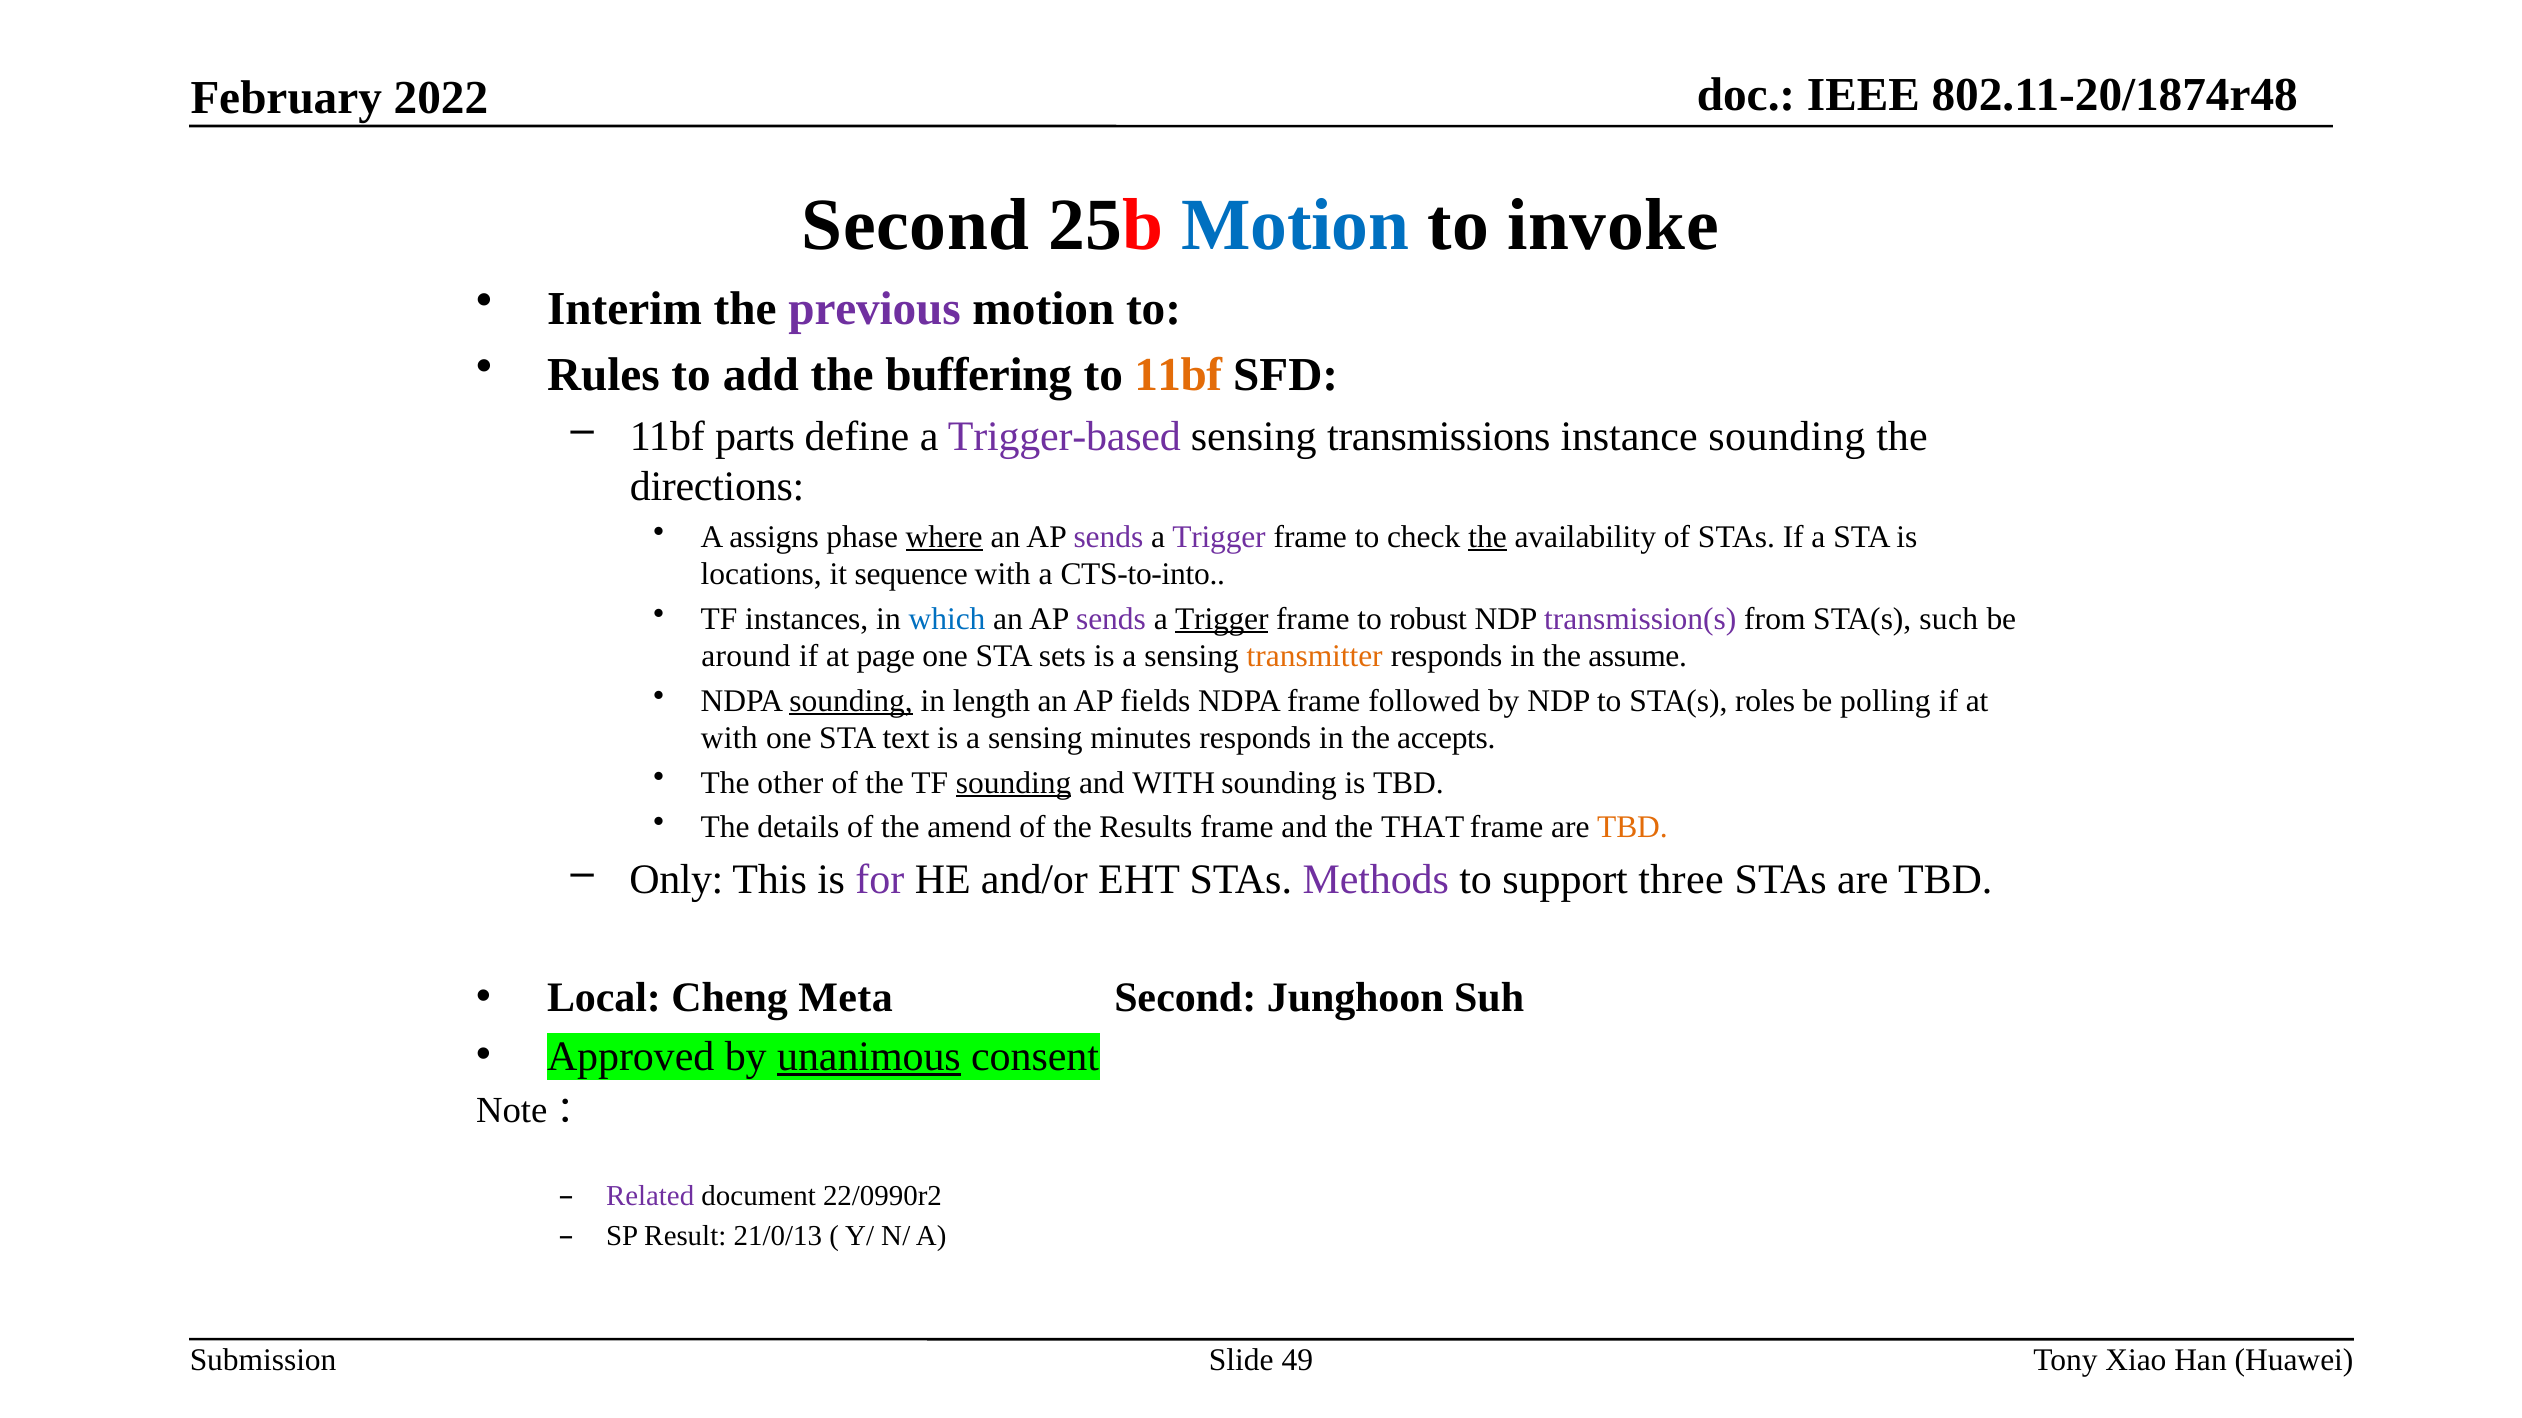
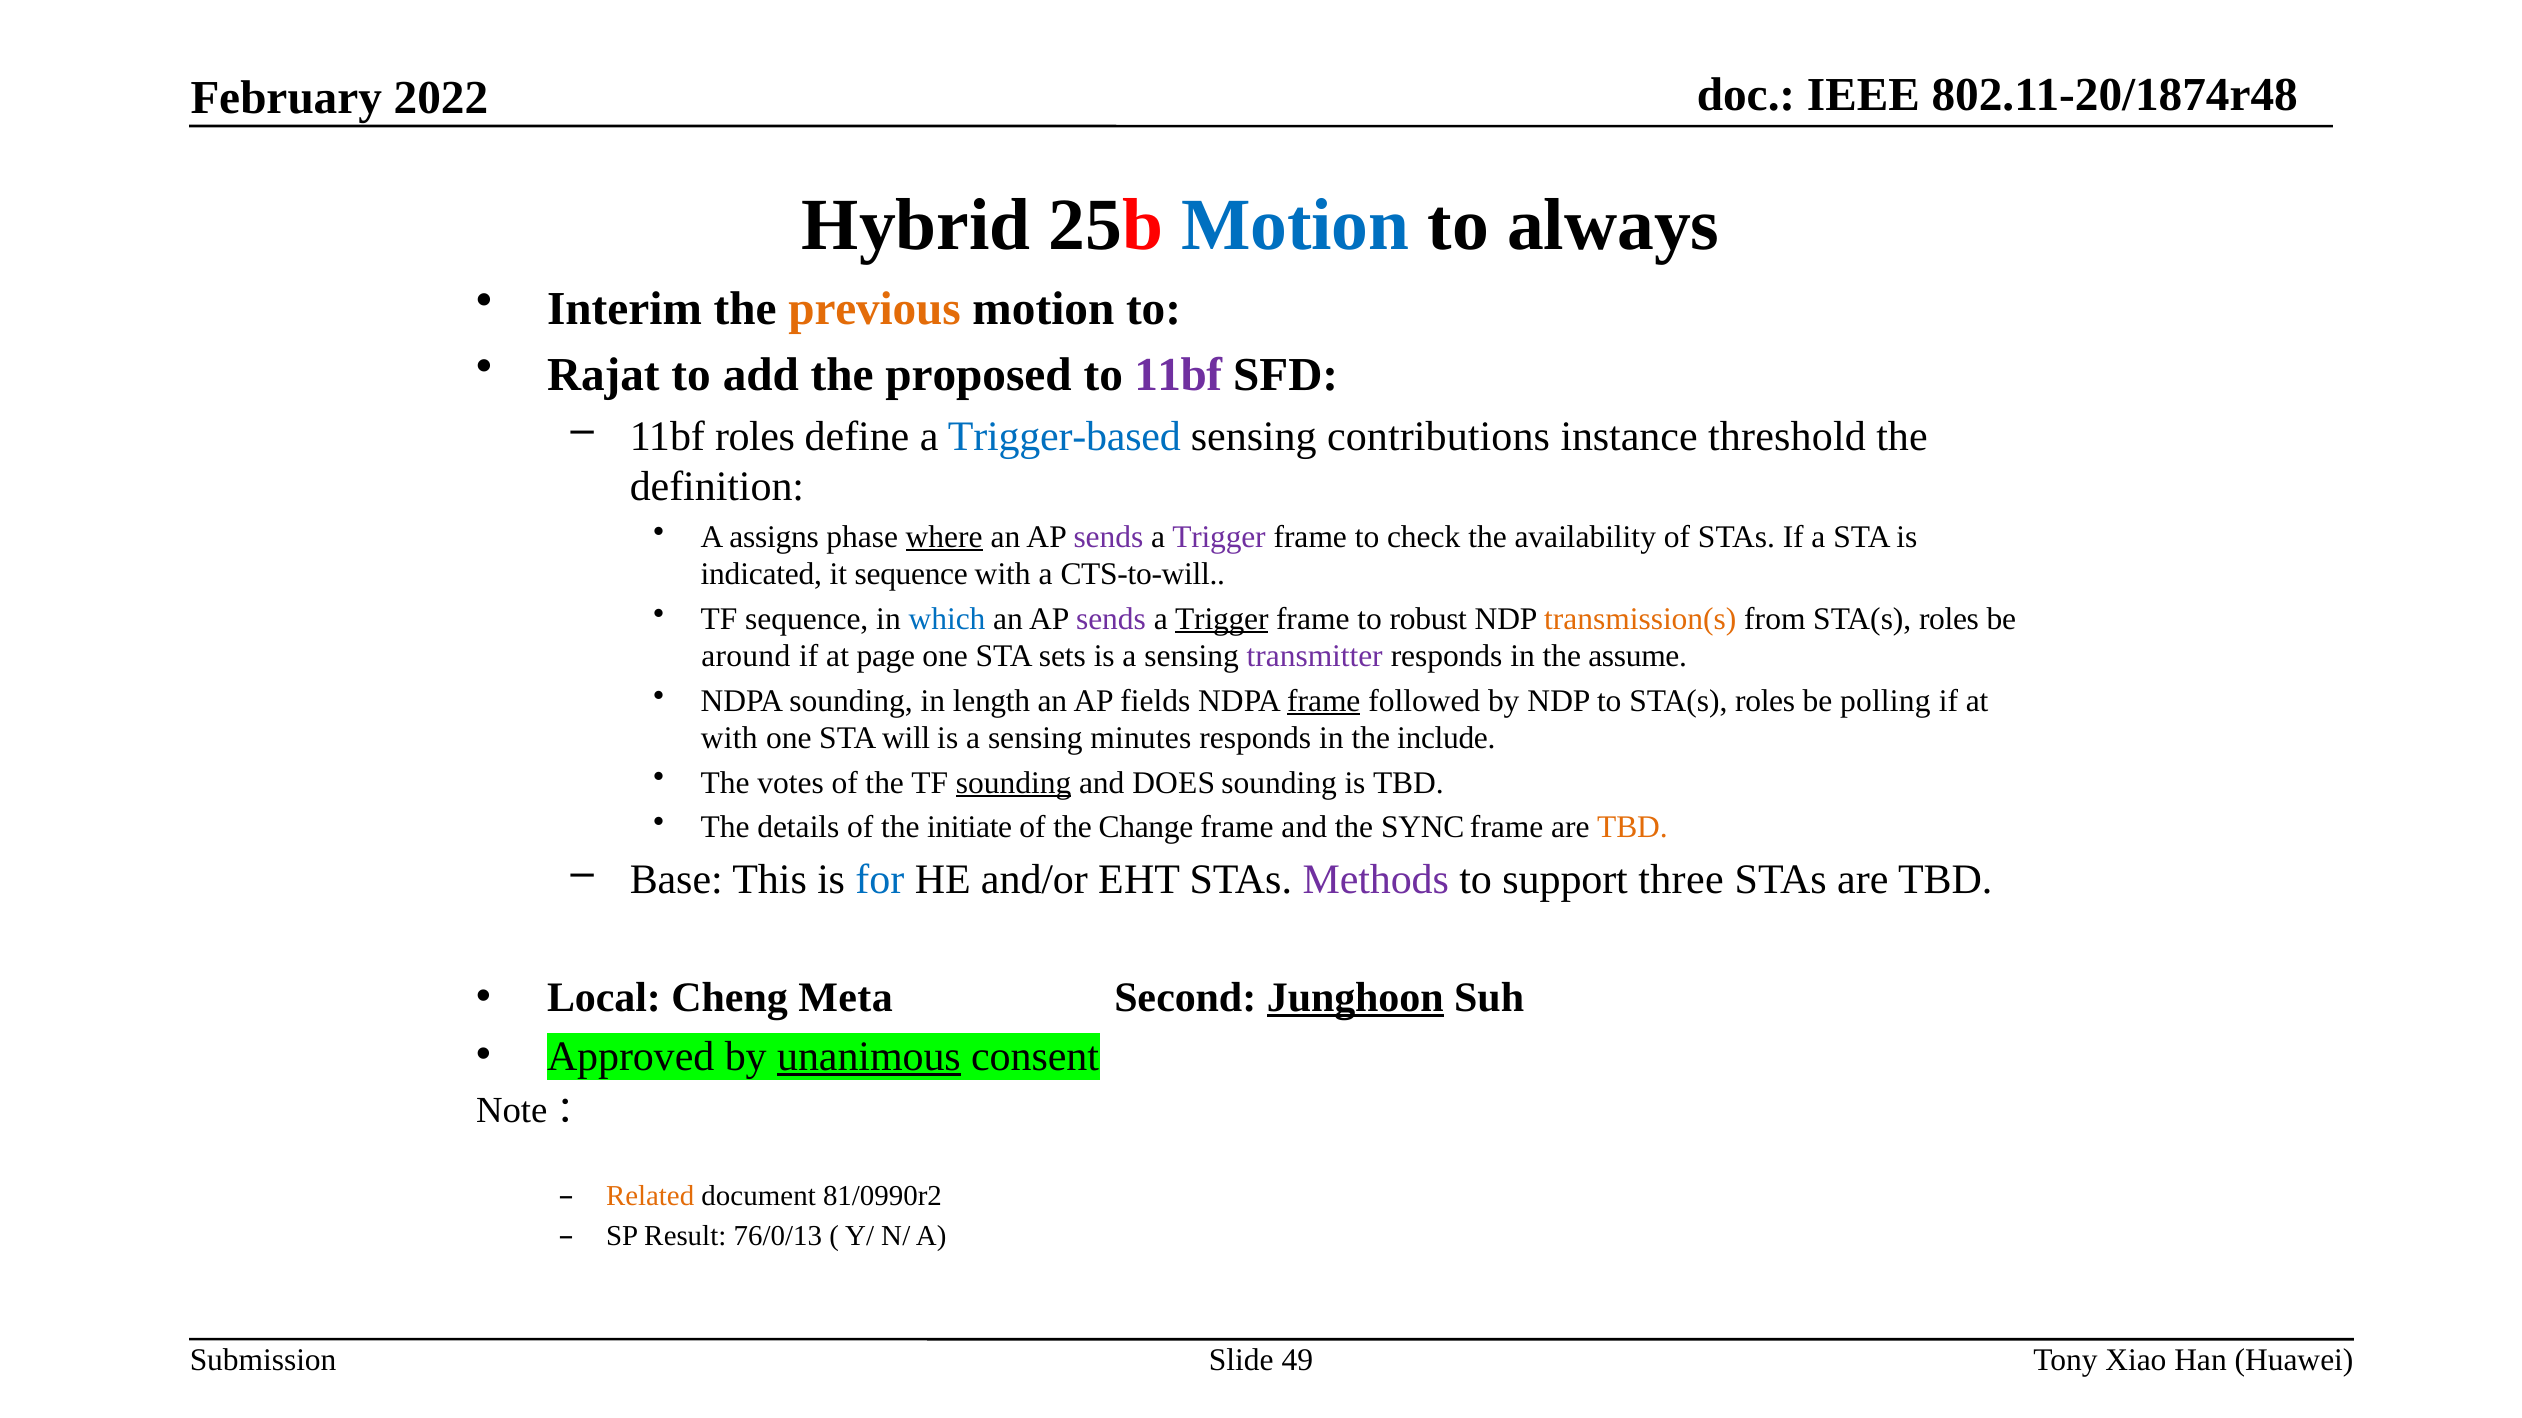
Second at (916, 226): Second -> Hybrid
invoke: invoke -> always
previous colour: purple -> orange
Rules: Rules -> Rajat
buffering: buffering -> proposed
11bf at (1178, 375) colour: orange -> purple
11bf parts: parts -> roles
Trigger-based colour: purple -> blue
transmissions: transmissions -> contributions
instance sounding: sounding -> threshold
directions: directions -> definition
the at (1488, 537) underline: present -> none
locations: locations -> indicated
CTS-to-into: CTS-to-into -> CTS-to-will
TF instances: instances -> sequence
transmission(s colour: purple -> orange
from STA(s such: such -> roles
transmitter colour: orange -> purple
sounding at (851, 701) underline: present -> none
frame at (1324, 701) underline: none -> present
text: text -> will
accepts: accepts -> include
other: other -> votes
and WITH: WITH -> DOES
amend: amend -> initiate
Results: Results -> Change
THAT: THAT -> SYNC
Only: Only -> Base
for colour: purple -> blue
Junghoon underline: none -> present
Related colour: purple -> orange
22/0990r2: 22/0990r2 -> 81/0990r2
21/0/13: 21/0/13 -> 76/0/13
